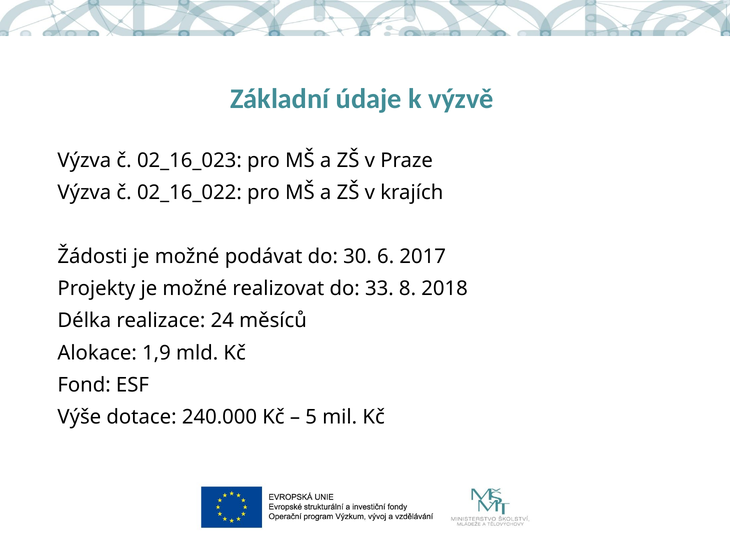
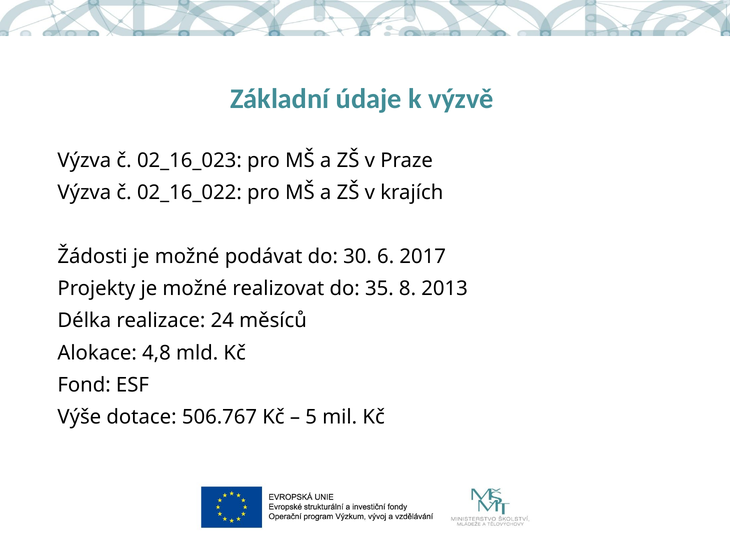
33: 33 -> 35
2018: 2018 -> 2013
1,9: 1,9 -> 4,8
240.000: 240.000 -> 506.767
